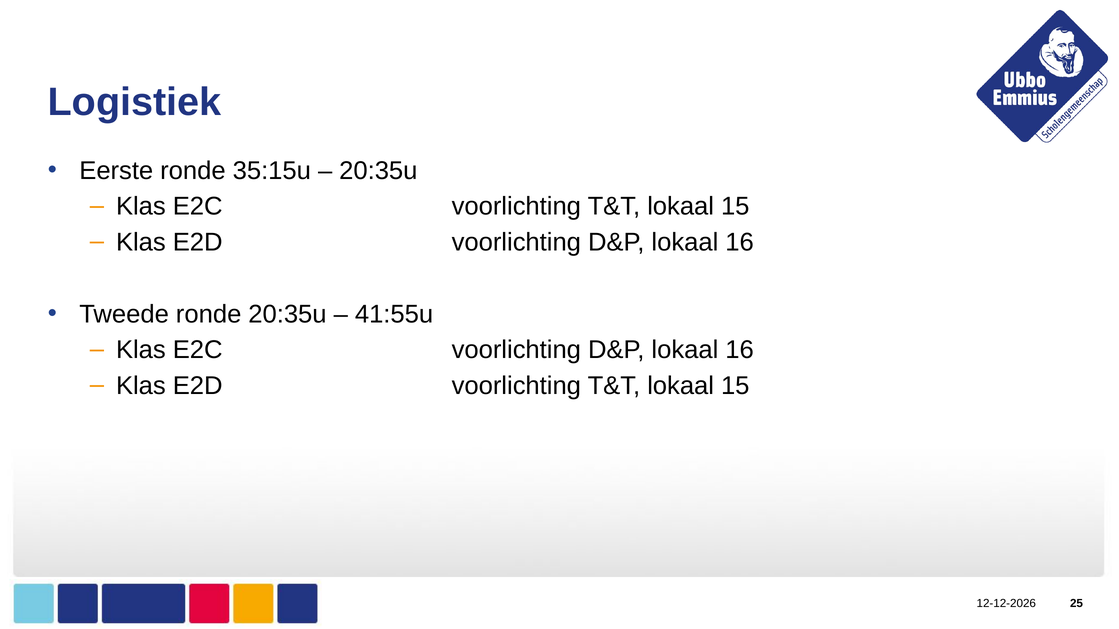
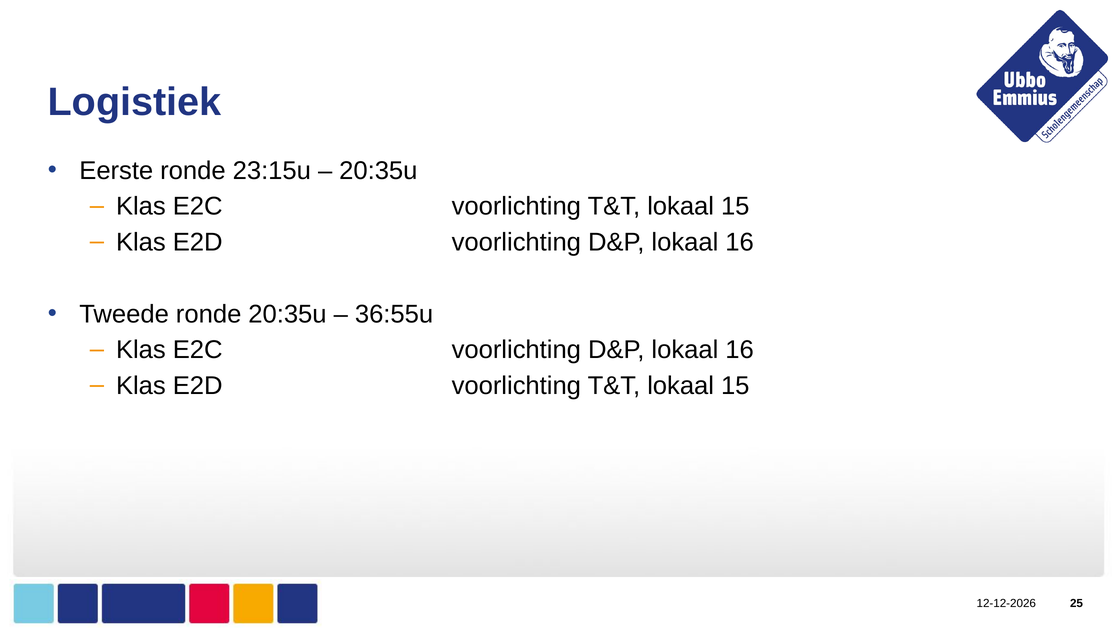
35:15u: 35:15u -> 23:15u
41:55u: 41:55u -> 36:55u
